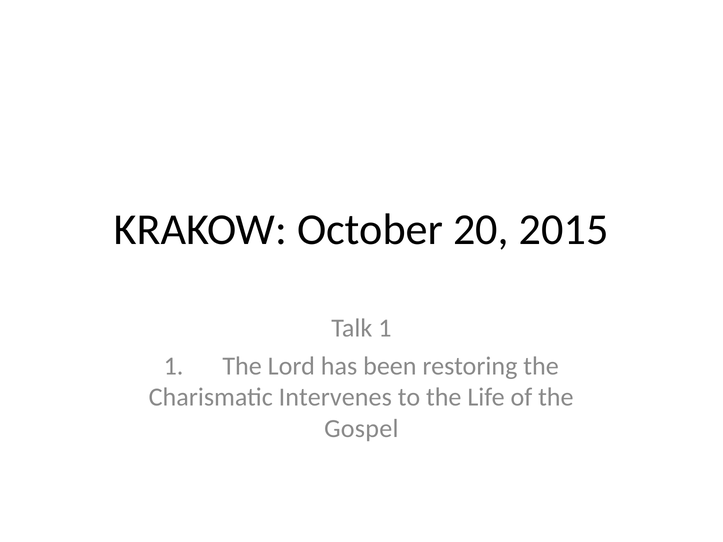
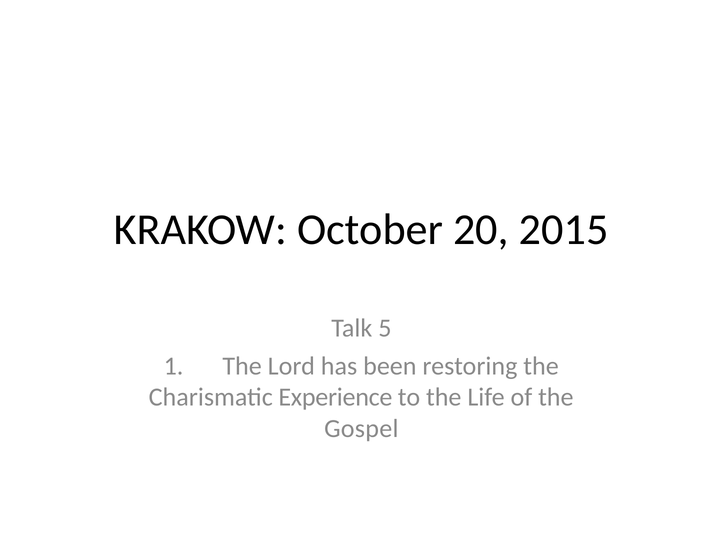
Talk 1: 1 -> 5
Intervenes: Intervenes -> Experience
